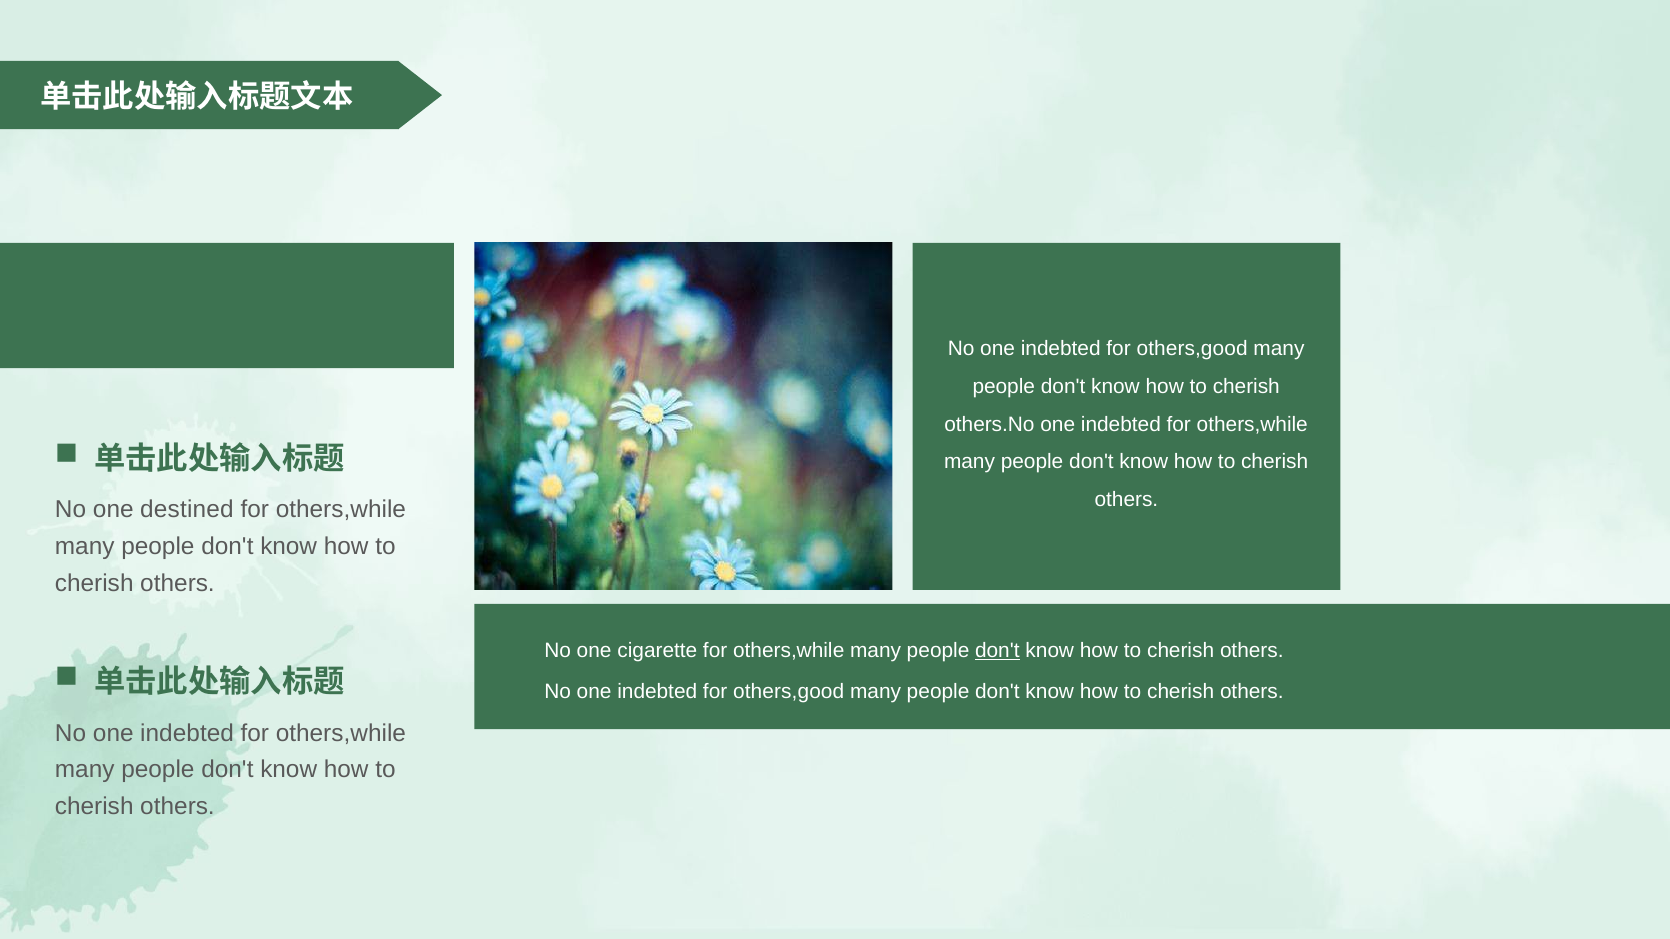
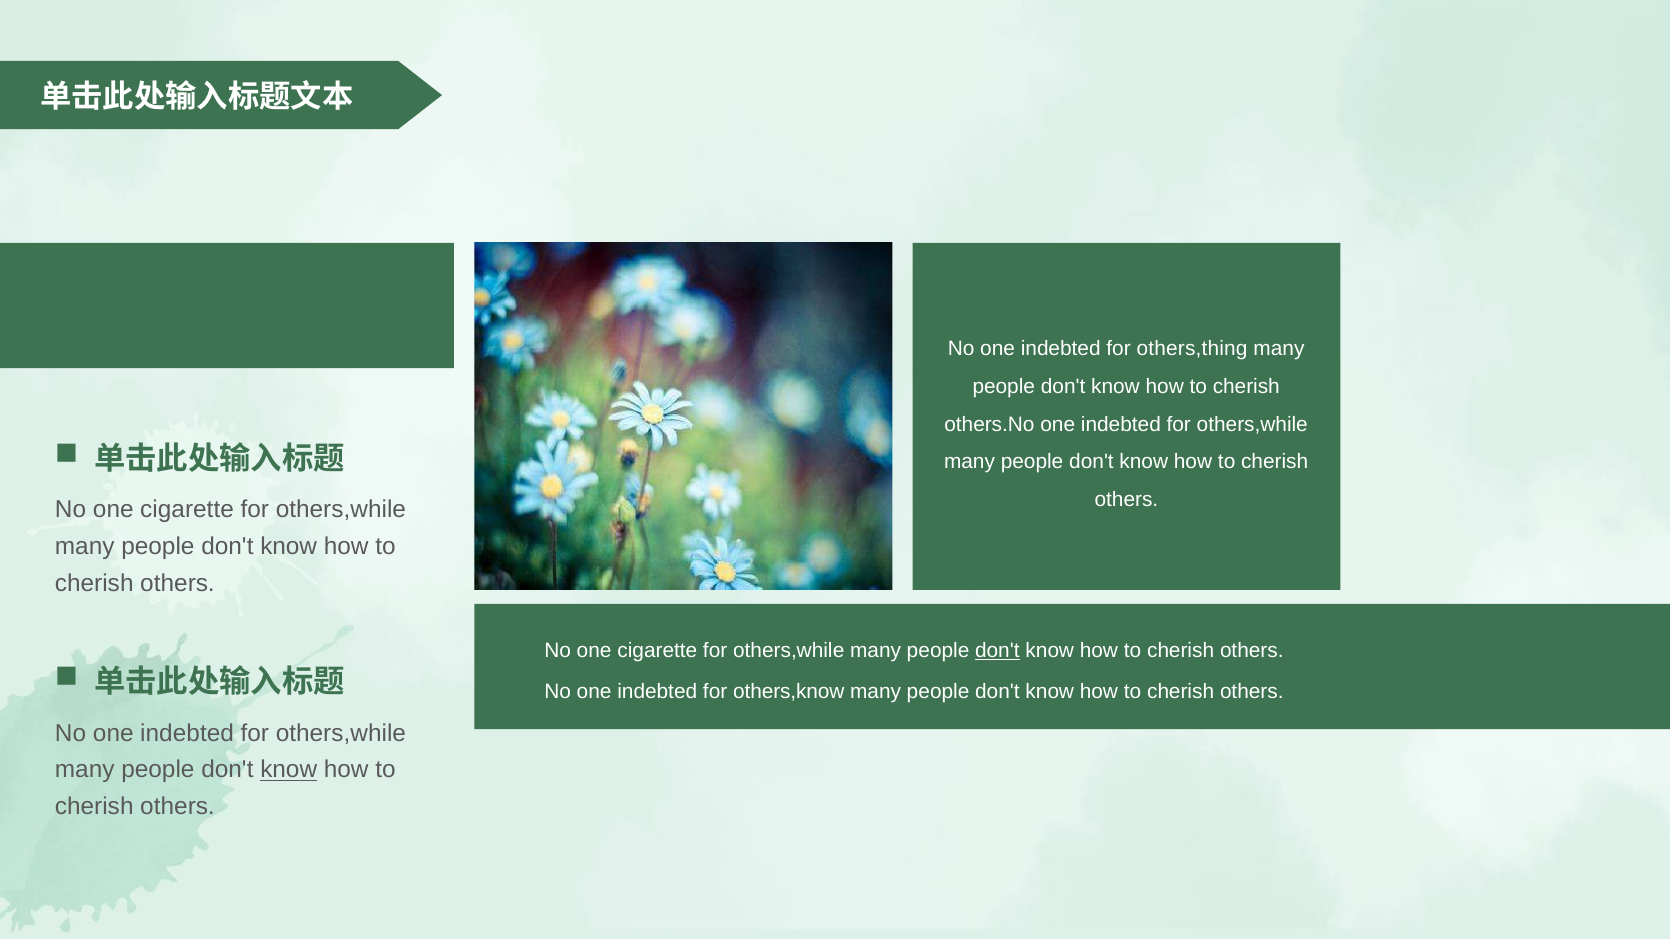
others,good at (1192, 349): others,good -> others,thing
destined at (187, 510): destined -> cigarette
others,good at (789, 692): others,good -> others,know
know at (289, 770) underline: none -> present
